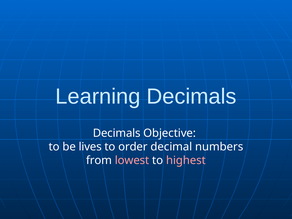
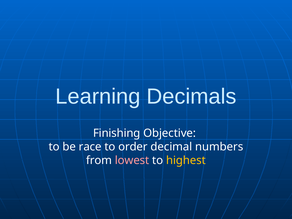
Decimals at (117, 133): Decimals -> Finishing
lives: lives -> race
highest colour: pink -> yellow
